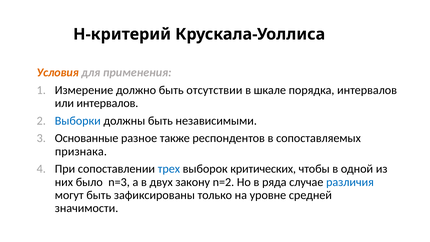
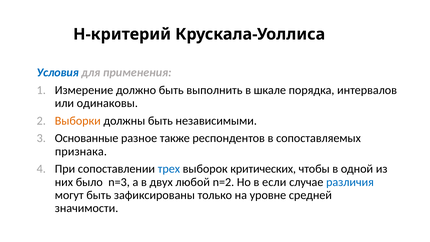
Условия colour: orange -> blue
отсутствии: отсутствии -> выполнить
или интервалов: интервалов -> одинаковы
Выборки colour: blue -> orange
закону: закону -> любой
ряда: ряда -> если
